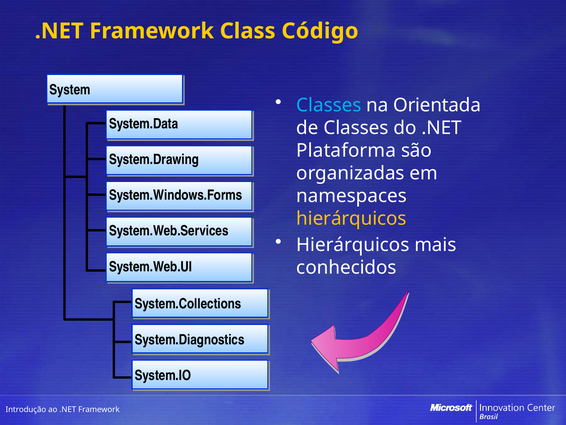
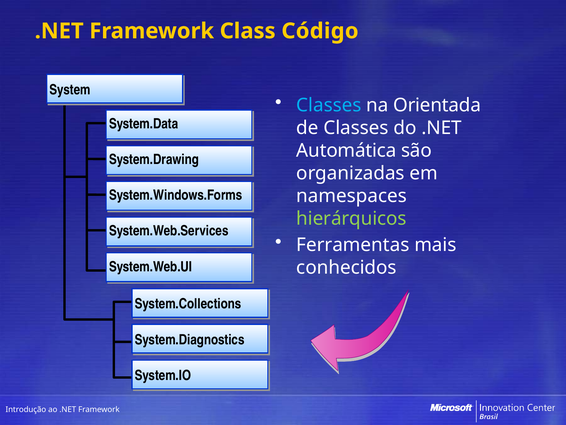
Plataforma: Plataforma -> Automática
hierárquicos at (351, 218) colour: yellow -> light green
Hierárquicos at (353, 245): Hierárquicos -> Ferramentas
